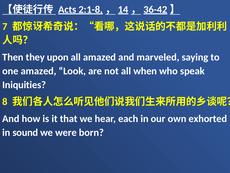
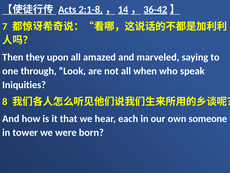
one amazed: amazed -> through
exhorted: exhorted -> someone
sound: sound -> tower
